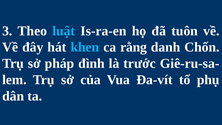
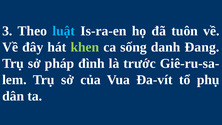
khen colour: light blue -> light green
rằng: rằng -> sống
Chốn: Chốn -> Đang
